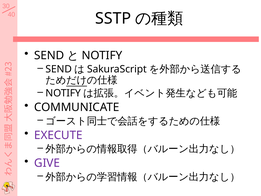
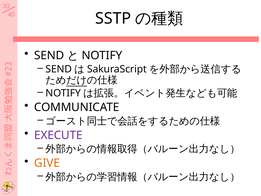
GIVE colour: purple -> orange
